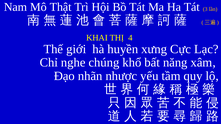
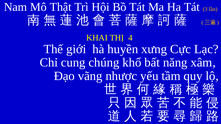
nghe: nghe -> cung
nhãn: nhãn -> vãng
